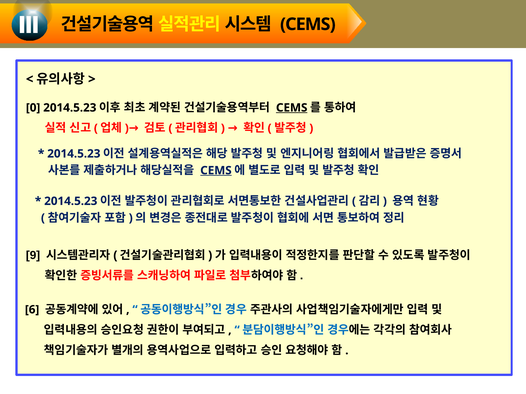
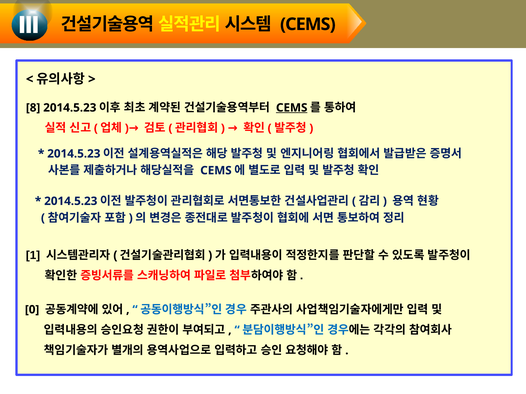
0: 0 -> 8
CEMS at (216, 171) underline: present -> none
9: 9 -> 1
6: 6 -> 0
